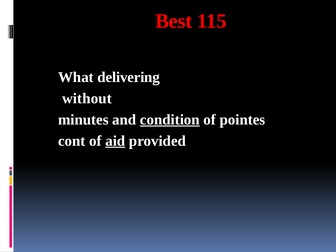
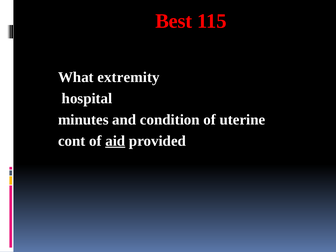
delivering: delivering -> extremity
without: without -> hospital
condition underline: present -> none
pointes: pointes -> uterine
